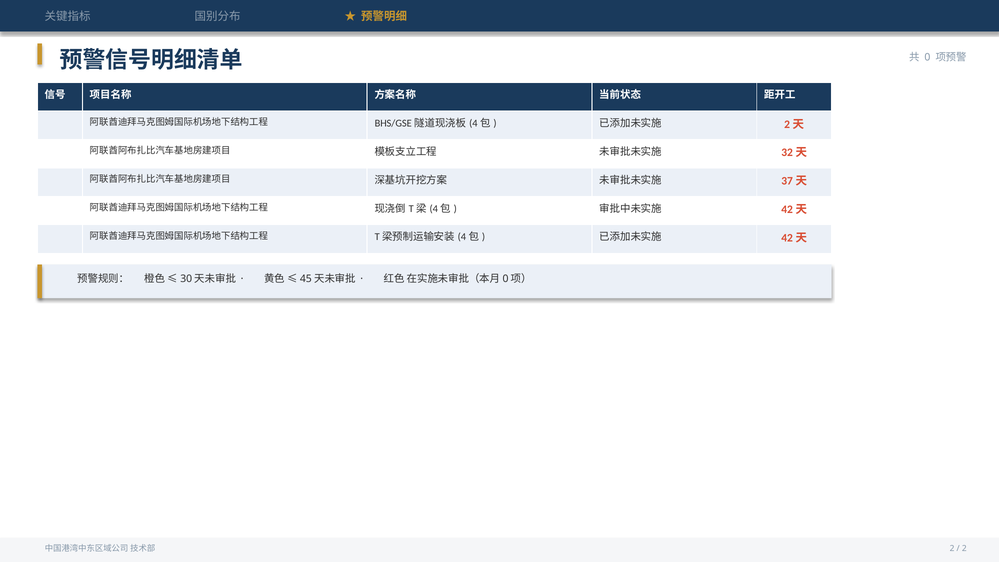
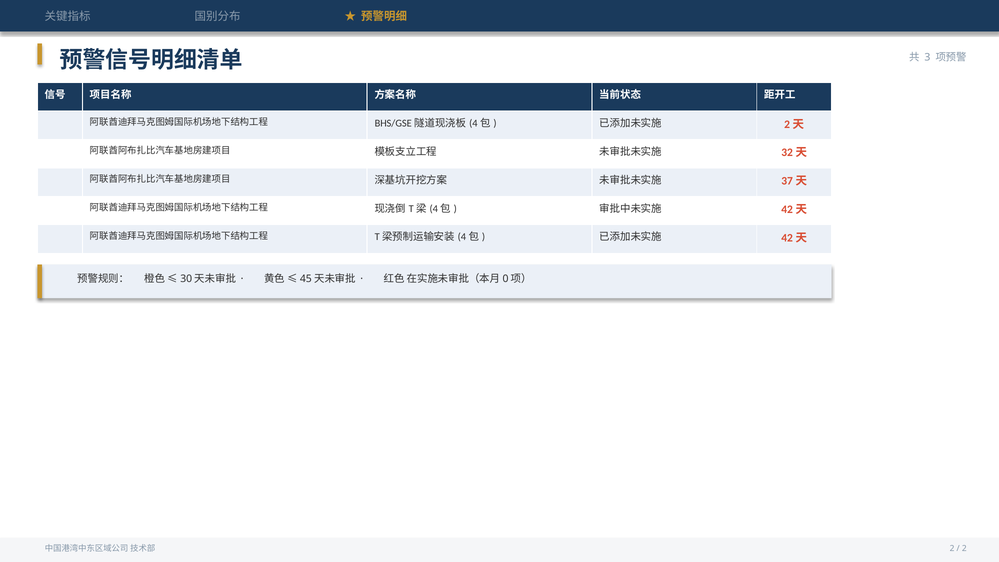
0: 0 -> 3
